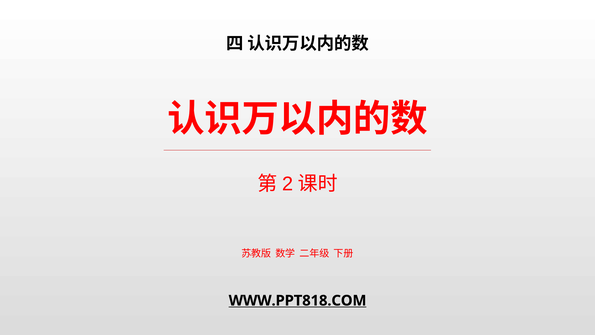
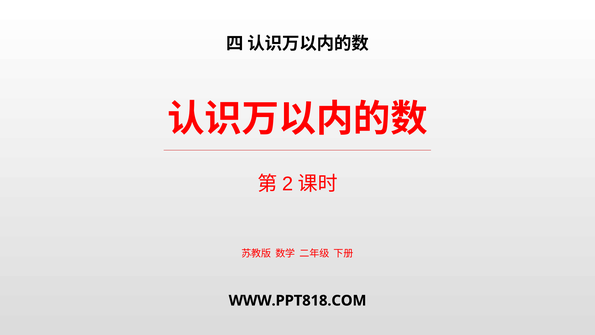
WWW.PPT818.COM underline: present -> none
